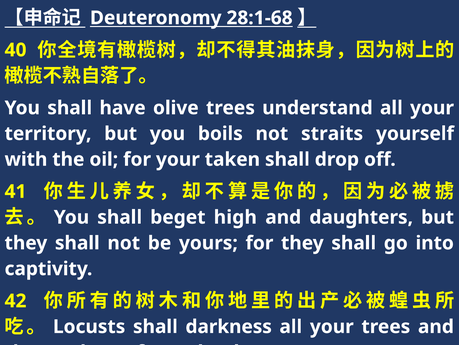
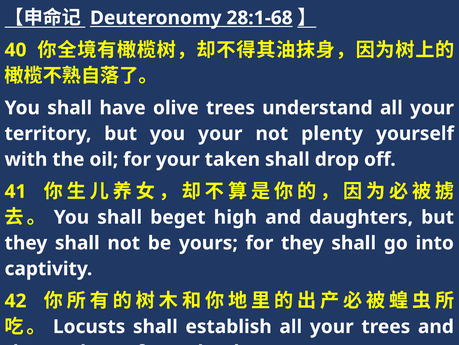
you boils: boils -> your
straits: straits -> plenty
darkness: darkness -> establish
